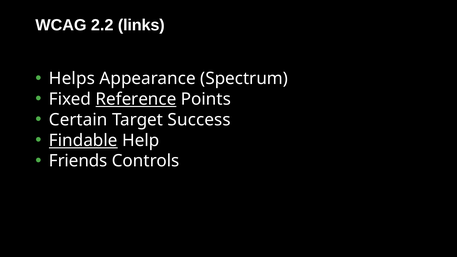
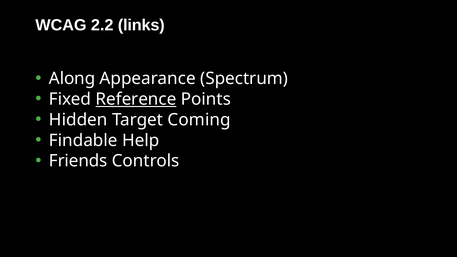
Helps: Helps -> Along
Certain: Certain -> Hidden
Success: Success -> Coming
Findable underline: present -> none
